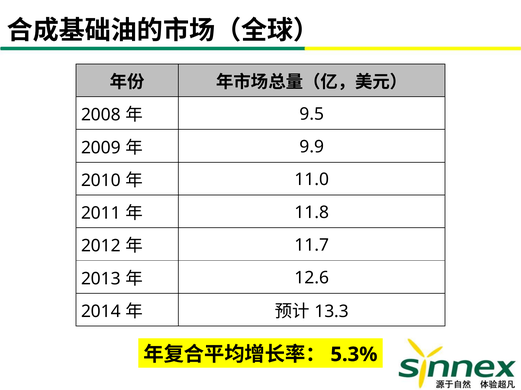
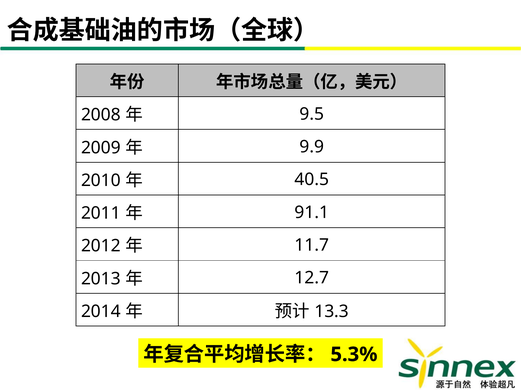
11.0: 11.0 -> 40.5
11.8: 11.8 -> 91.1
12.6: 12.6 -> 12.7
